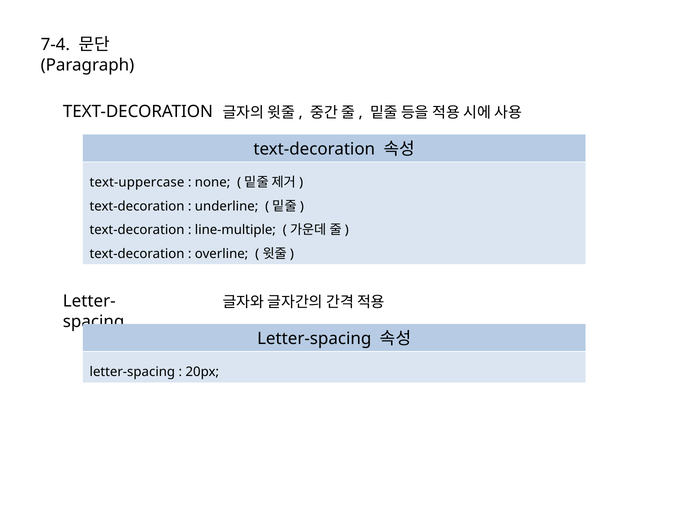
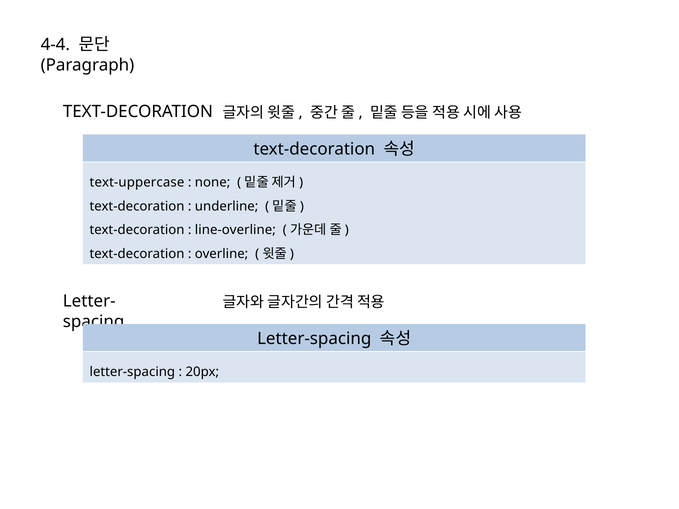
7-4: 7-4 -> 4-4
line-multiple: line-multiple -> line-overline
